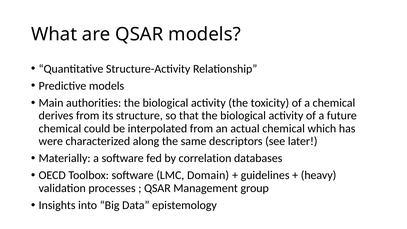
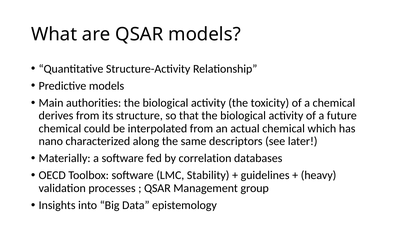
were: were -> nano
Domain: Domain -> Stability
